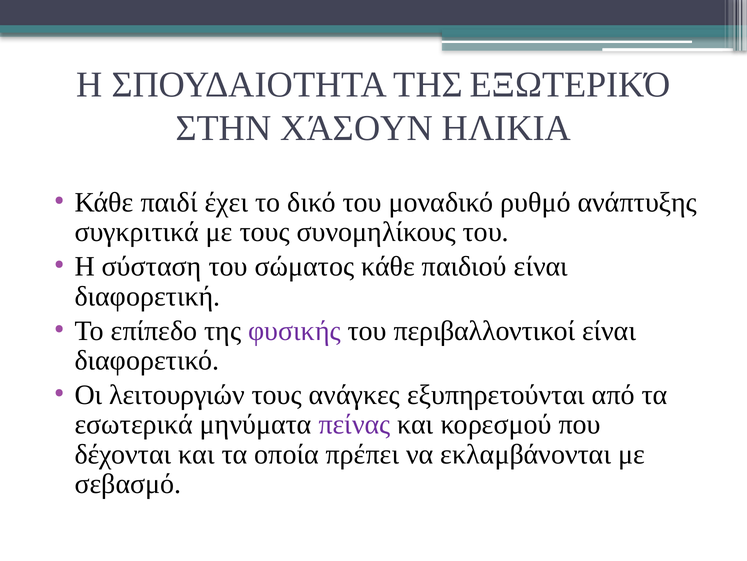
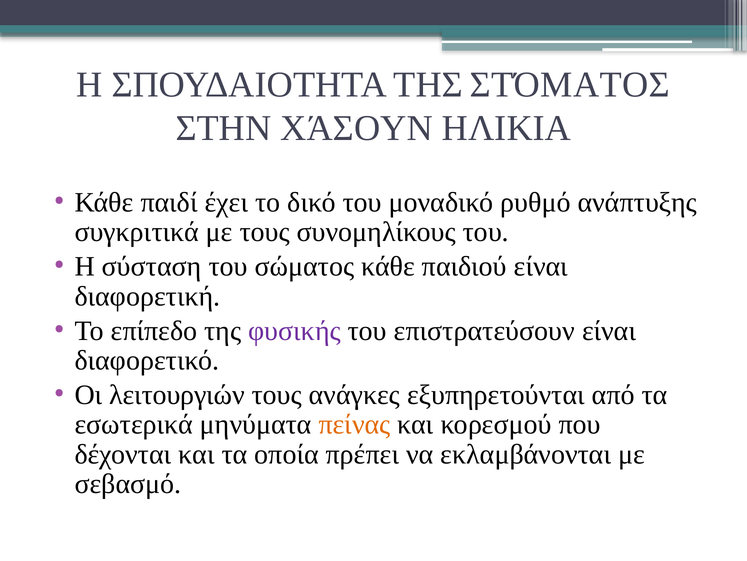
ΕΞΩΤΕΡΙΚΌ: ΕΞΩΤΕΡΙΚΌ -> ΣΤΌΜΑΤΟΣ
περιβαλλοντικοί: περιβαλλοντικοί -> επιστρατεύσουν
πείνας colour: purple -> orange
